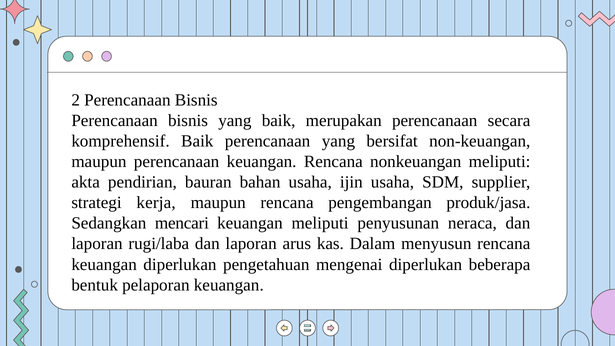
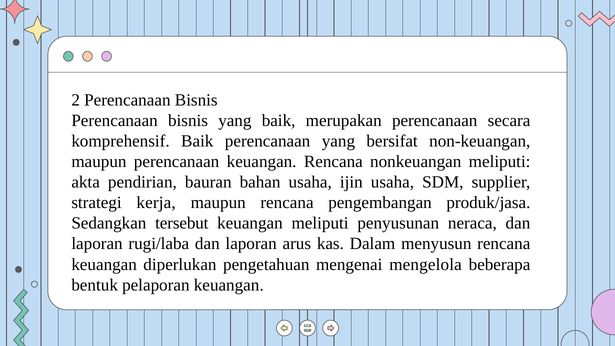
mencari: mencari -> tersebut
mengenai diperlukan: diperlukan -> mengelola
